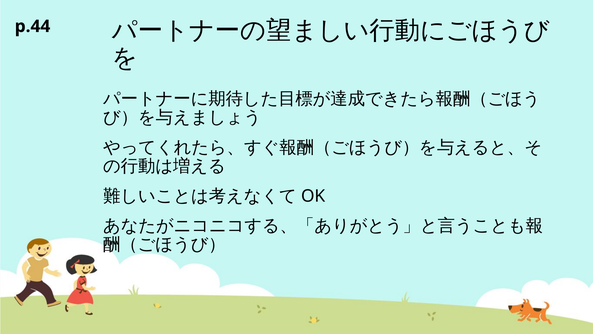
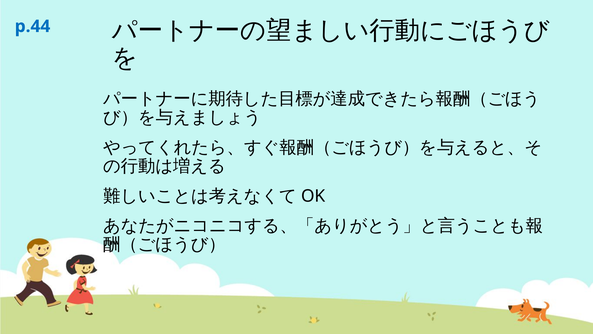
p.44 colour: black -> blue
